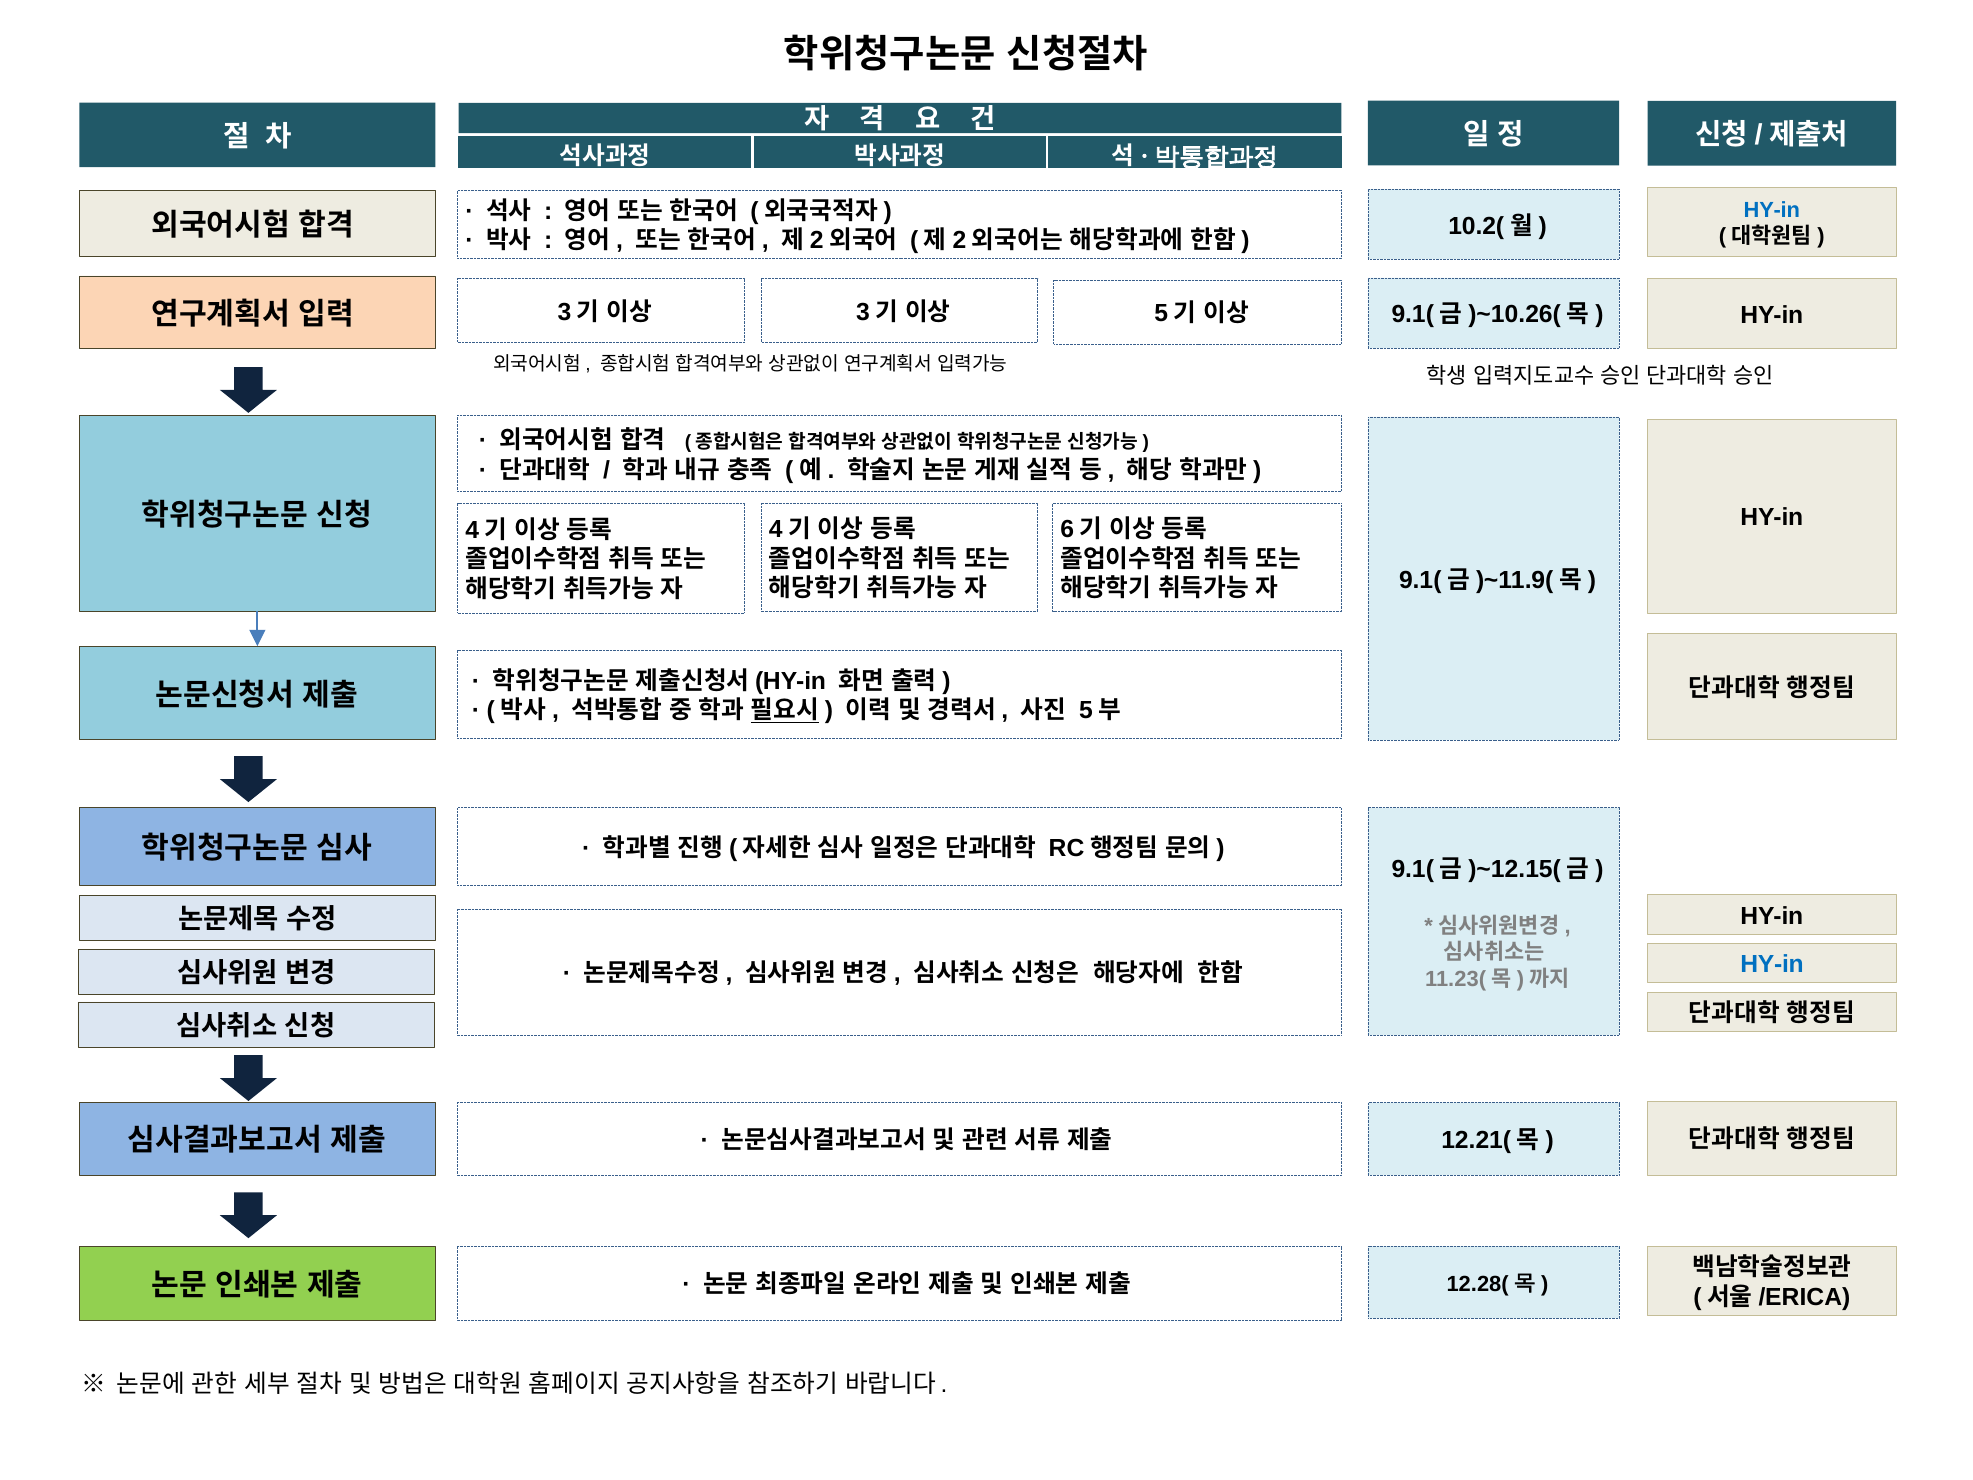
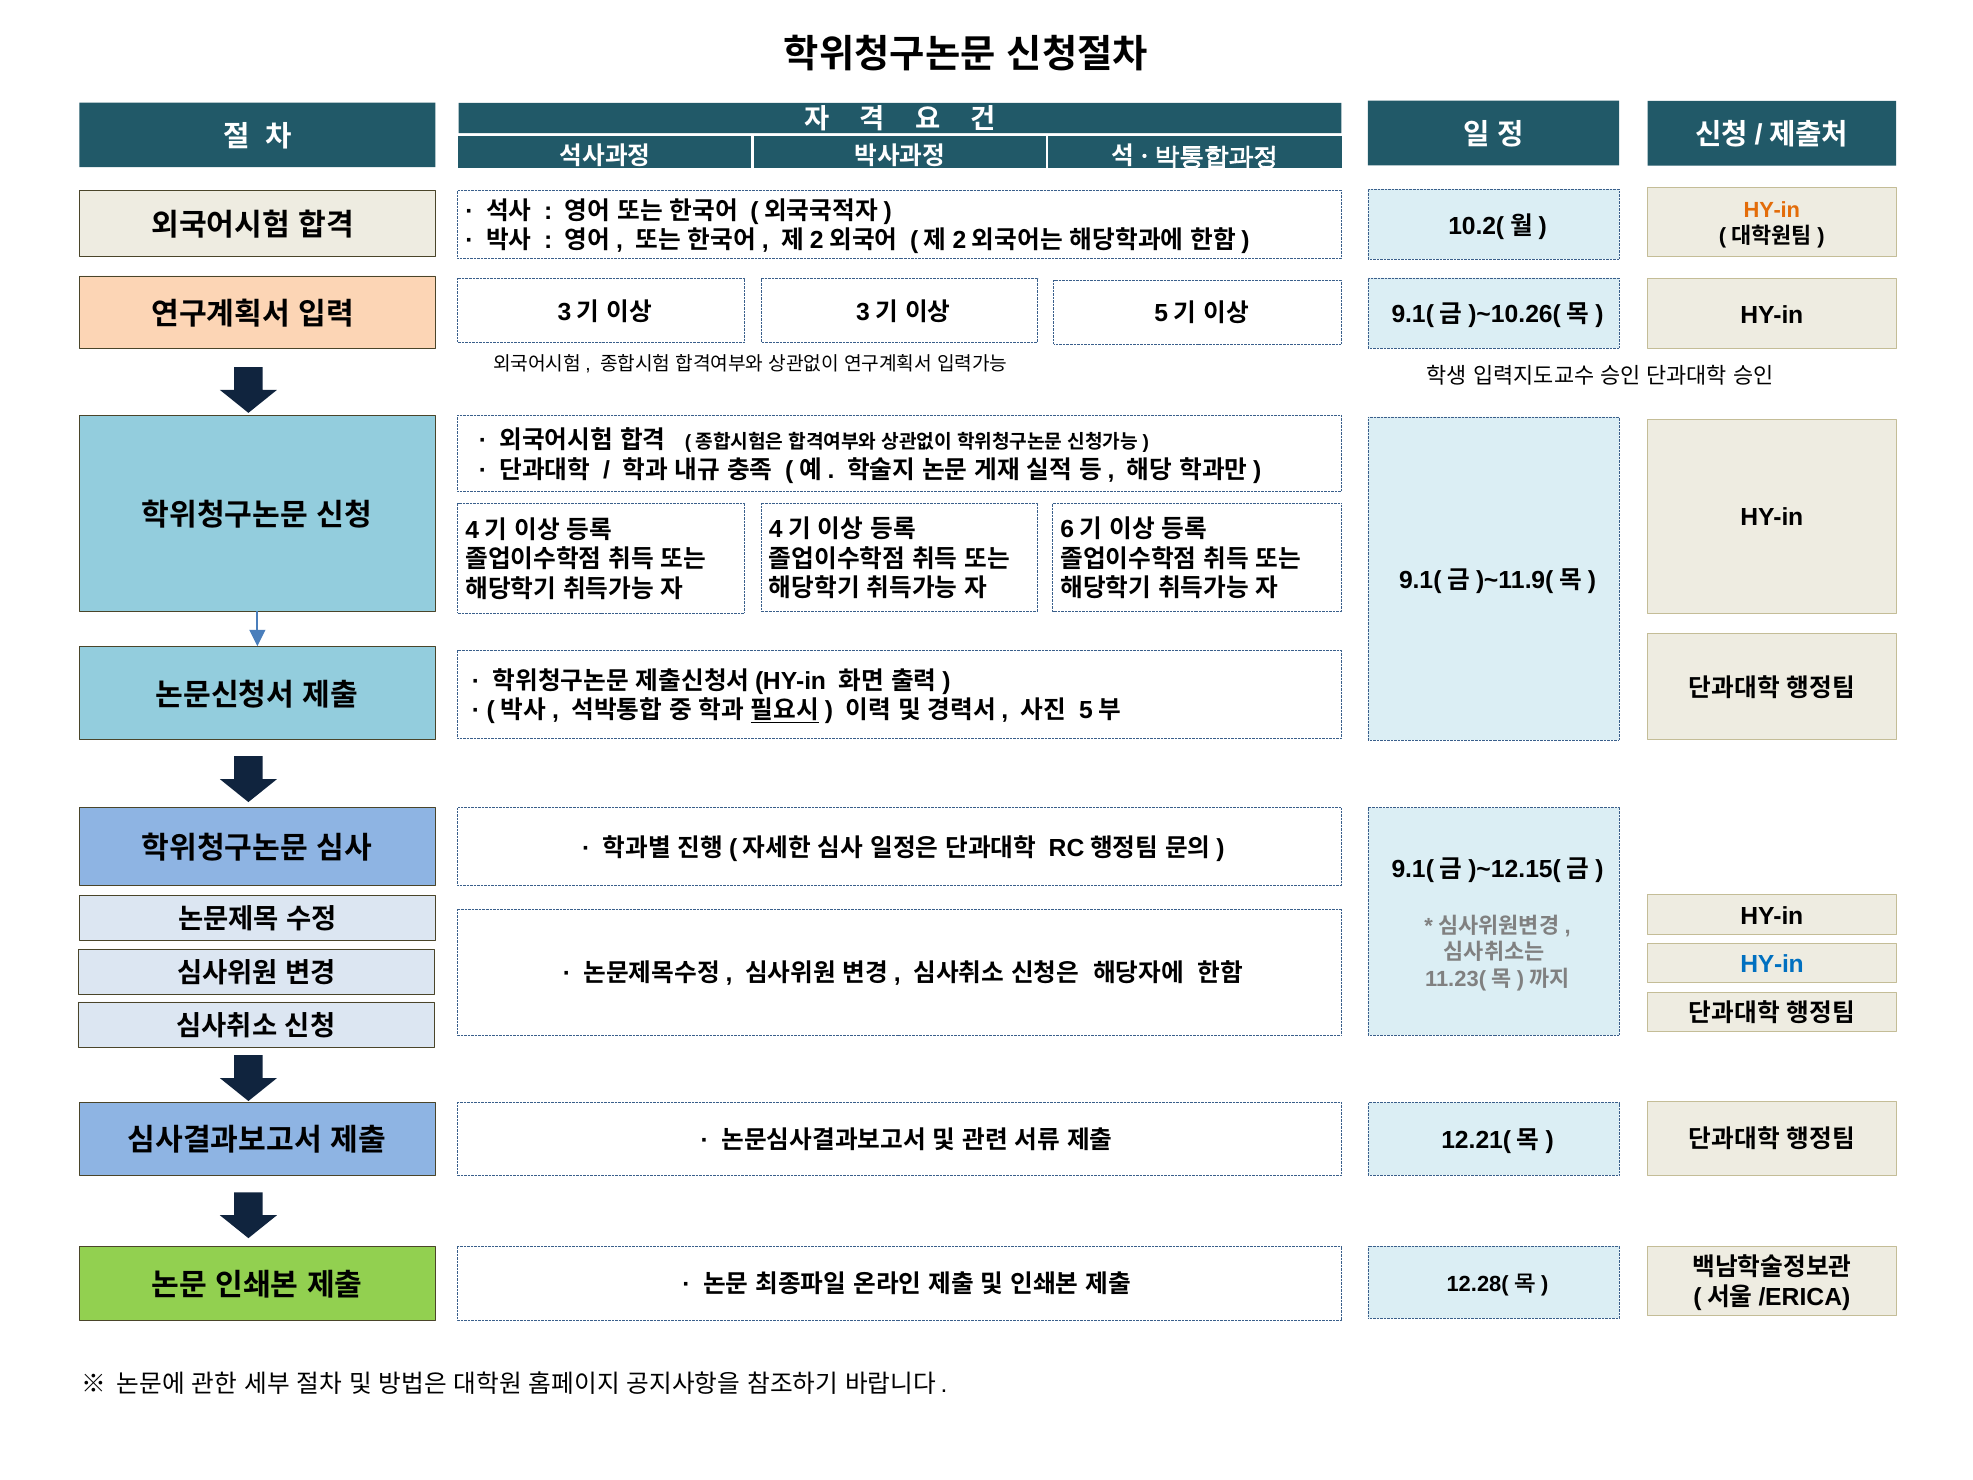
HY-in at (1772, 210) colour: blue -> orange
